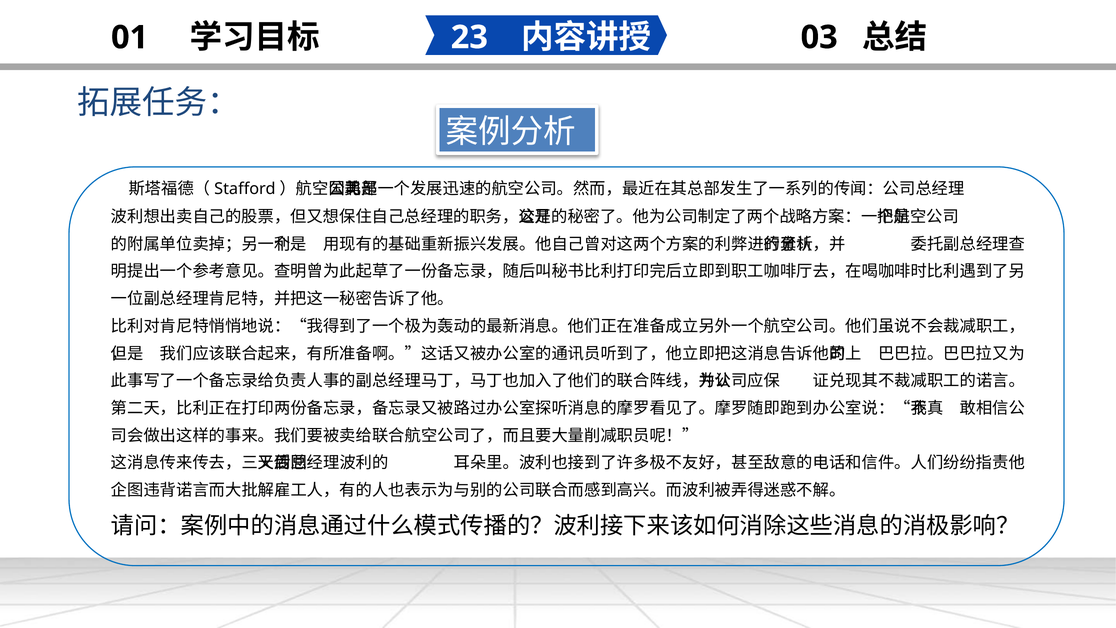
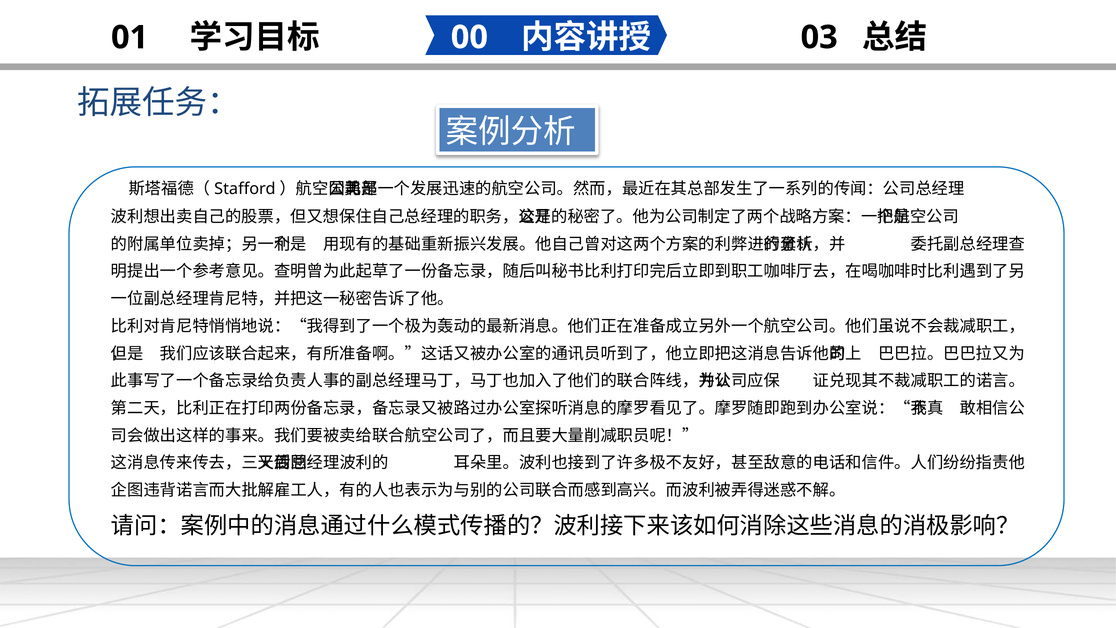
23: 23 -> 00
